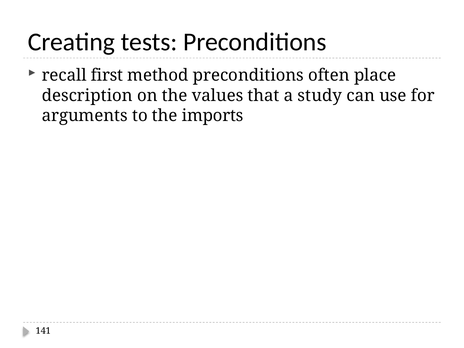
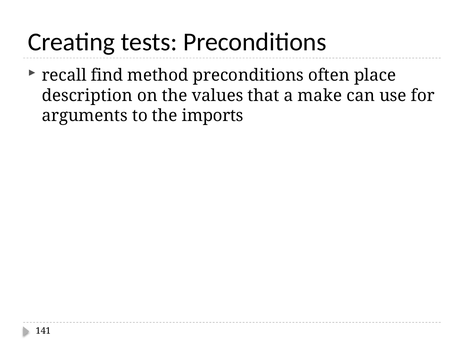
first: first -> find
study: study -> make
